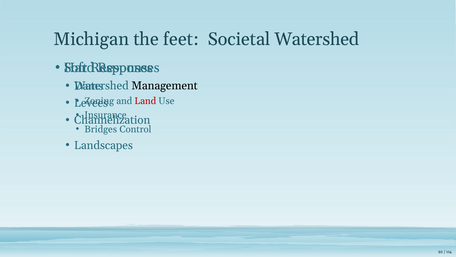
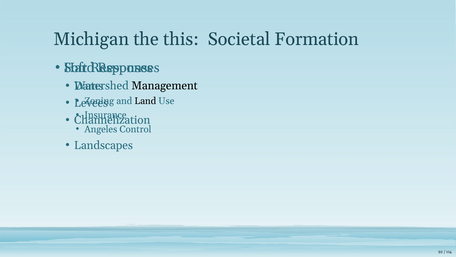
feet: feet -> this
Societal Watershed: Watershed -> Formation
Land colour: red -> black
Bridges: Bridges -> Angeles
